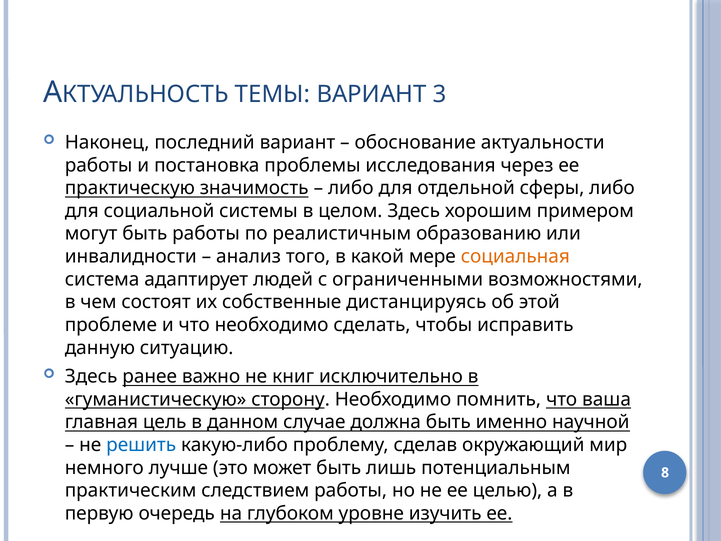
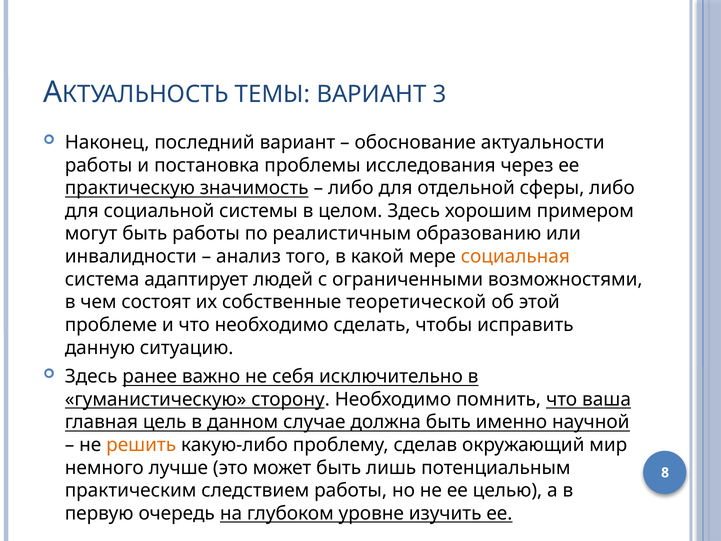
дистанцируясь: дистанцируясь -> теоретической
книг: книг -> себя
решить colour: blue -> orange
